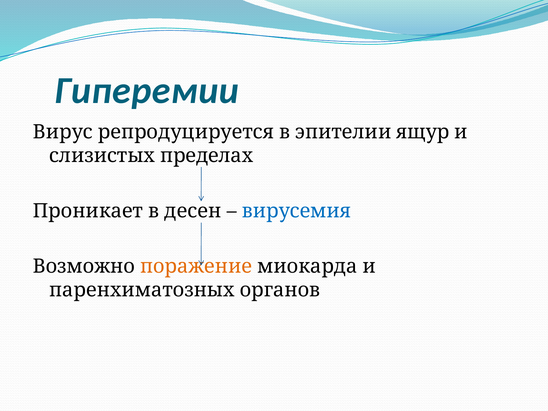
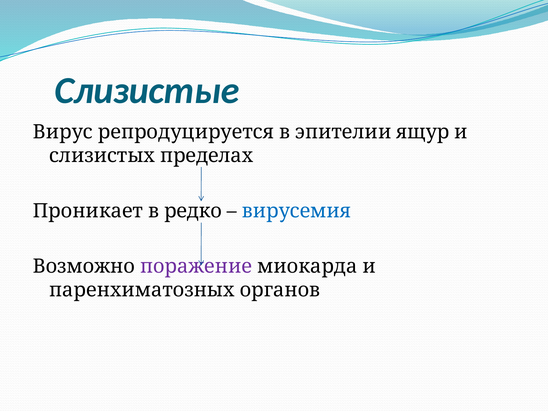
Гиперемии: Гиперемии -> Слизистые
десен: десен -> редко
поражение colour: orange -> purple
